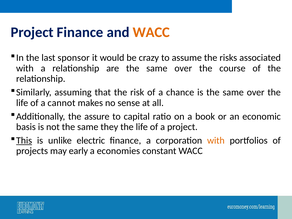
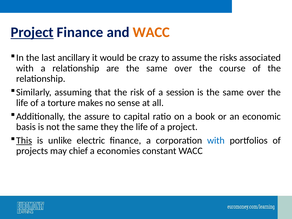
Project at (32, 32) underline: none -> present
sponsor: sponsor -> ancillary
chance: chance -> session
cannot: cannot -> torture
with at (216, 140) colour: orange -> blue
early: early -> chief
